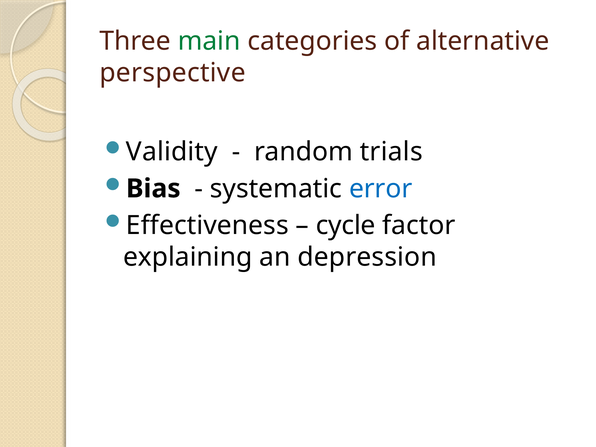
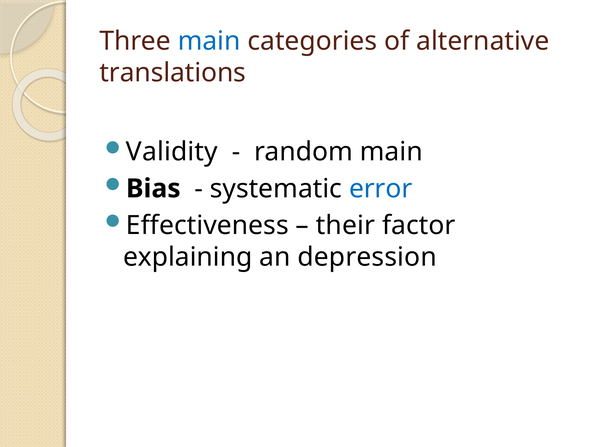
main at (209, 41) colour: green -> blue
perspective: perspective -> translations
random trials: trials -> main
cycle: cycle -> their
